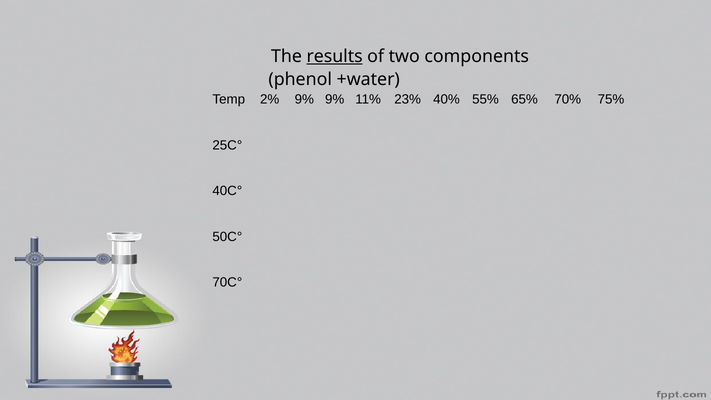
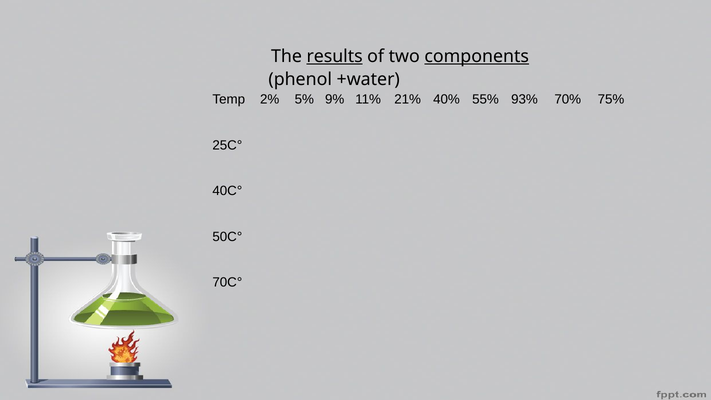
components underline: none -> present
2% 9%: 9% -> 5%
23%: 23% -> 21%
65%: 65% -> 93%
